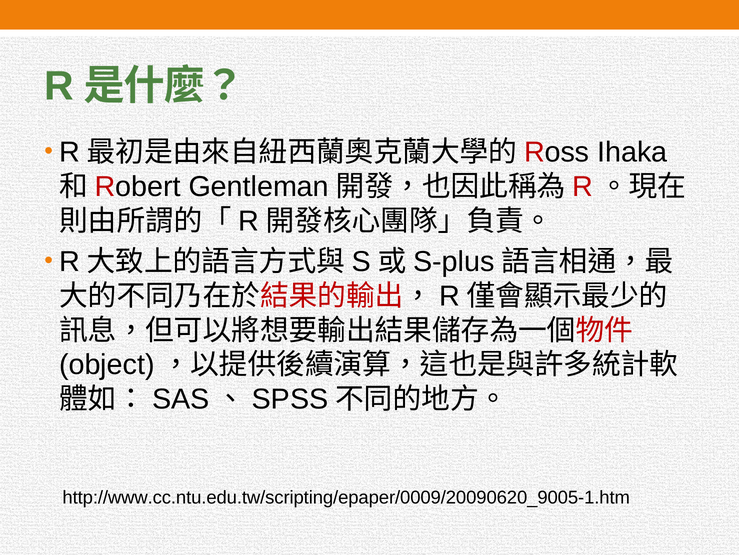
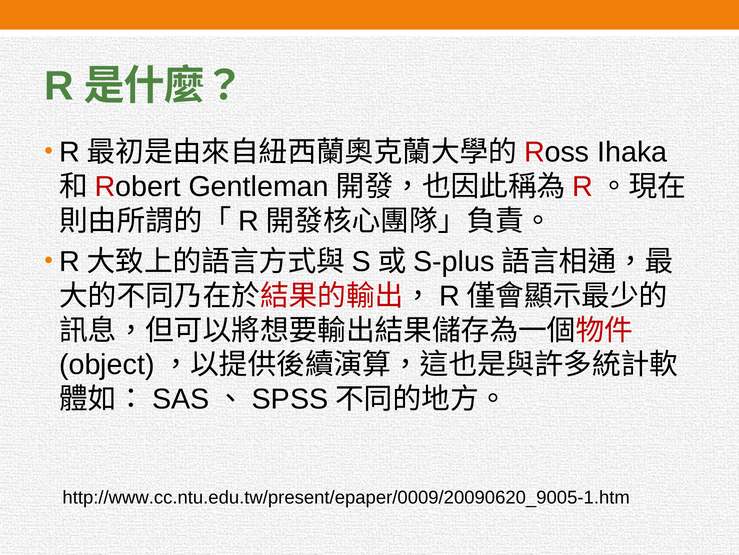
http://www.cc.ntu.edu.tw/scripting/epaper/0009/20090620_9005-1.htm: http://www.cc.ntu.edu.tw/scripting/epaper/0009/20090620_9005-1.htm -> http://www.cc.ntu.edu.tw/present/epaper/0009/20090620_9005-1.htm
